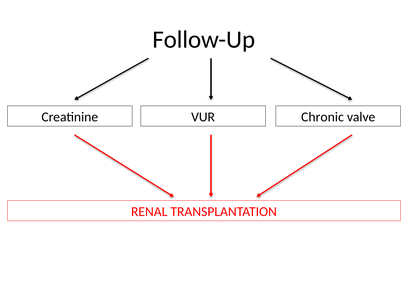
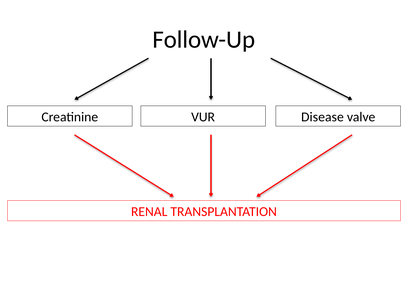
Chronic: Chronic -> Disease
